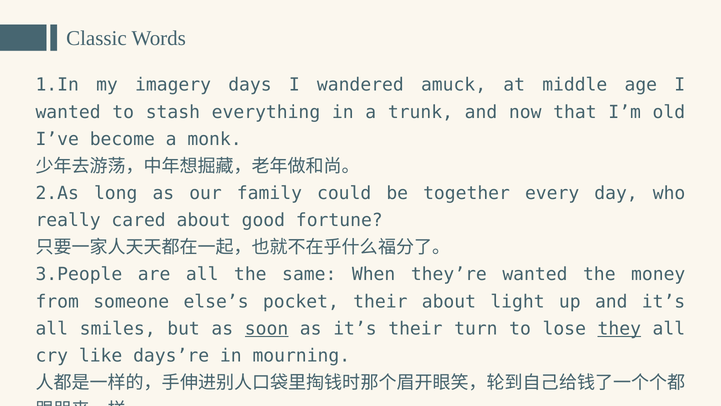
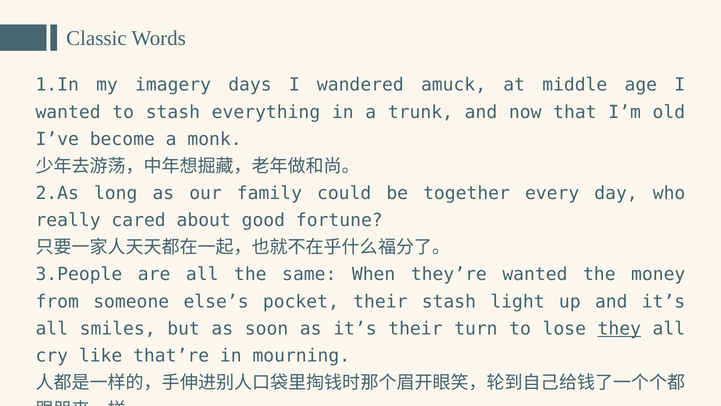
their about: about -> stash
soon underline: present -> none
days’re: days’re -> that’re
